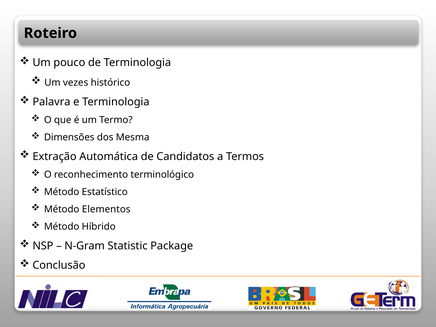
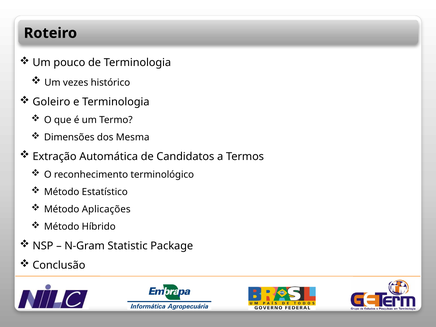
Palavra: Palavra -> Goleiro
Elementos: Elementos -> Aplicações
